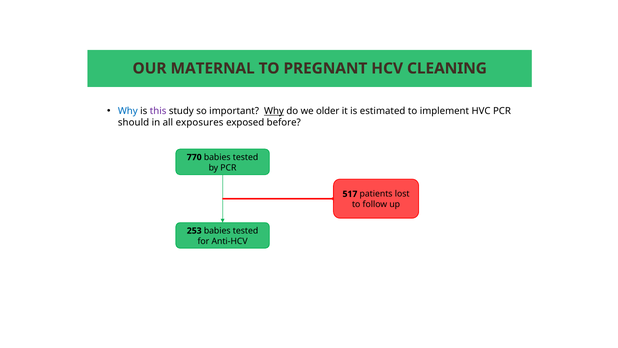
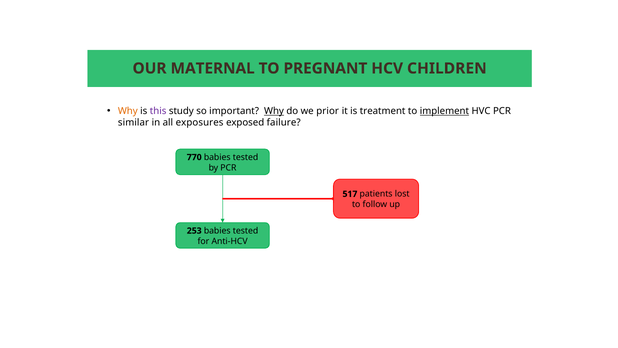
CLEANING: CLEANING -> CHILDREN
Why at (128, 111) colour: blue -> orange
older: older -> prior
estimated: estimated -> treatment
implement underline: none -> present
should: should -> similar
before: before -> failure
